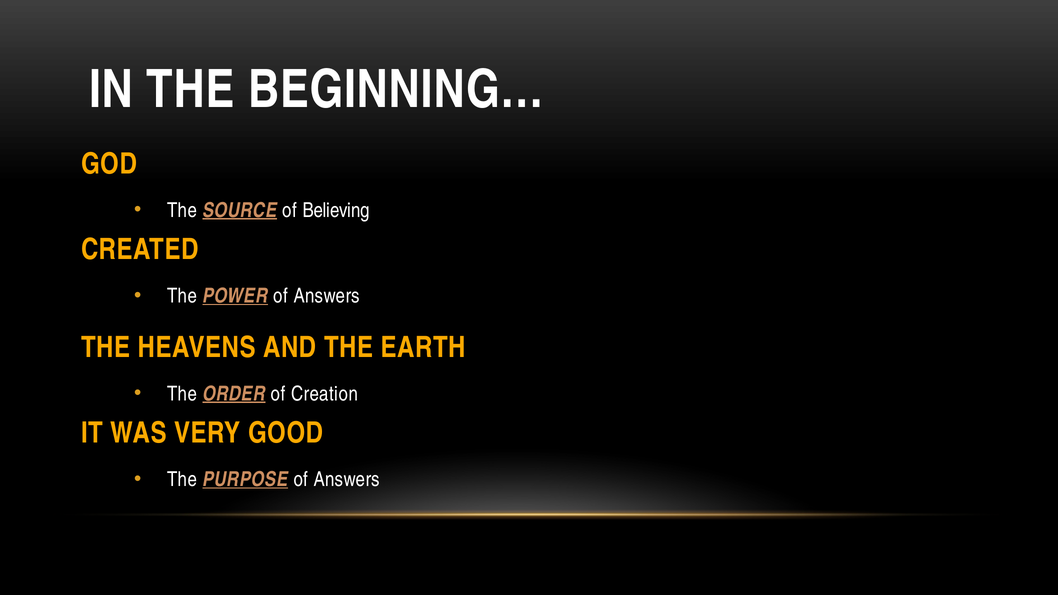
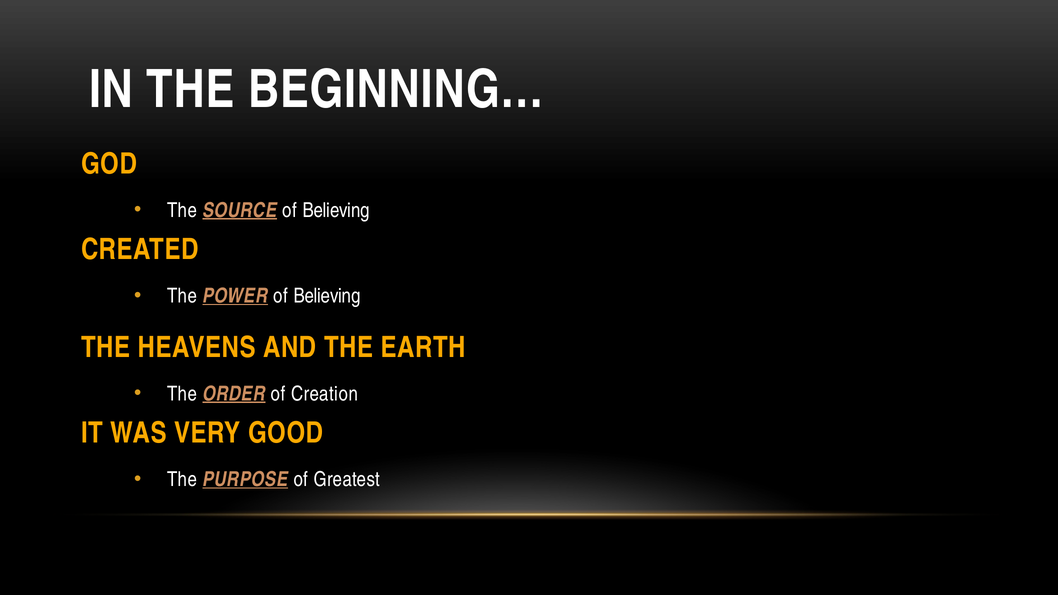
POWER of Answers: Answers -> Believing
PURPOSE of Answers: Answers -> Greatest
